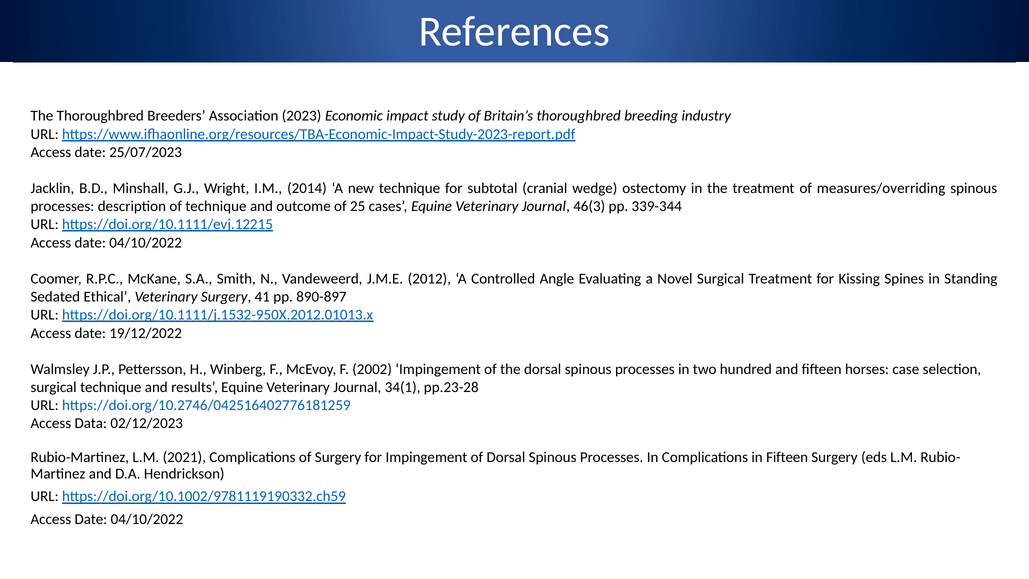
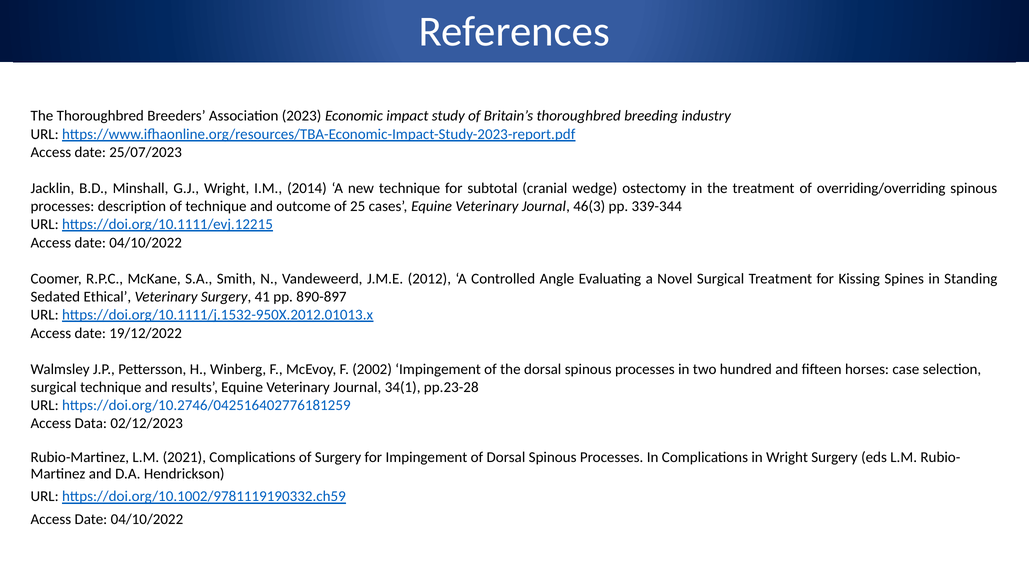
measures/overriding: measures/overriding -> overriding/overriding
in Fifteen: Fifteen -> Wright
